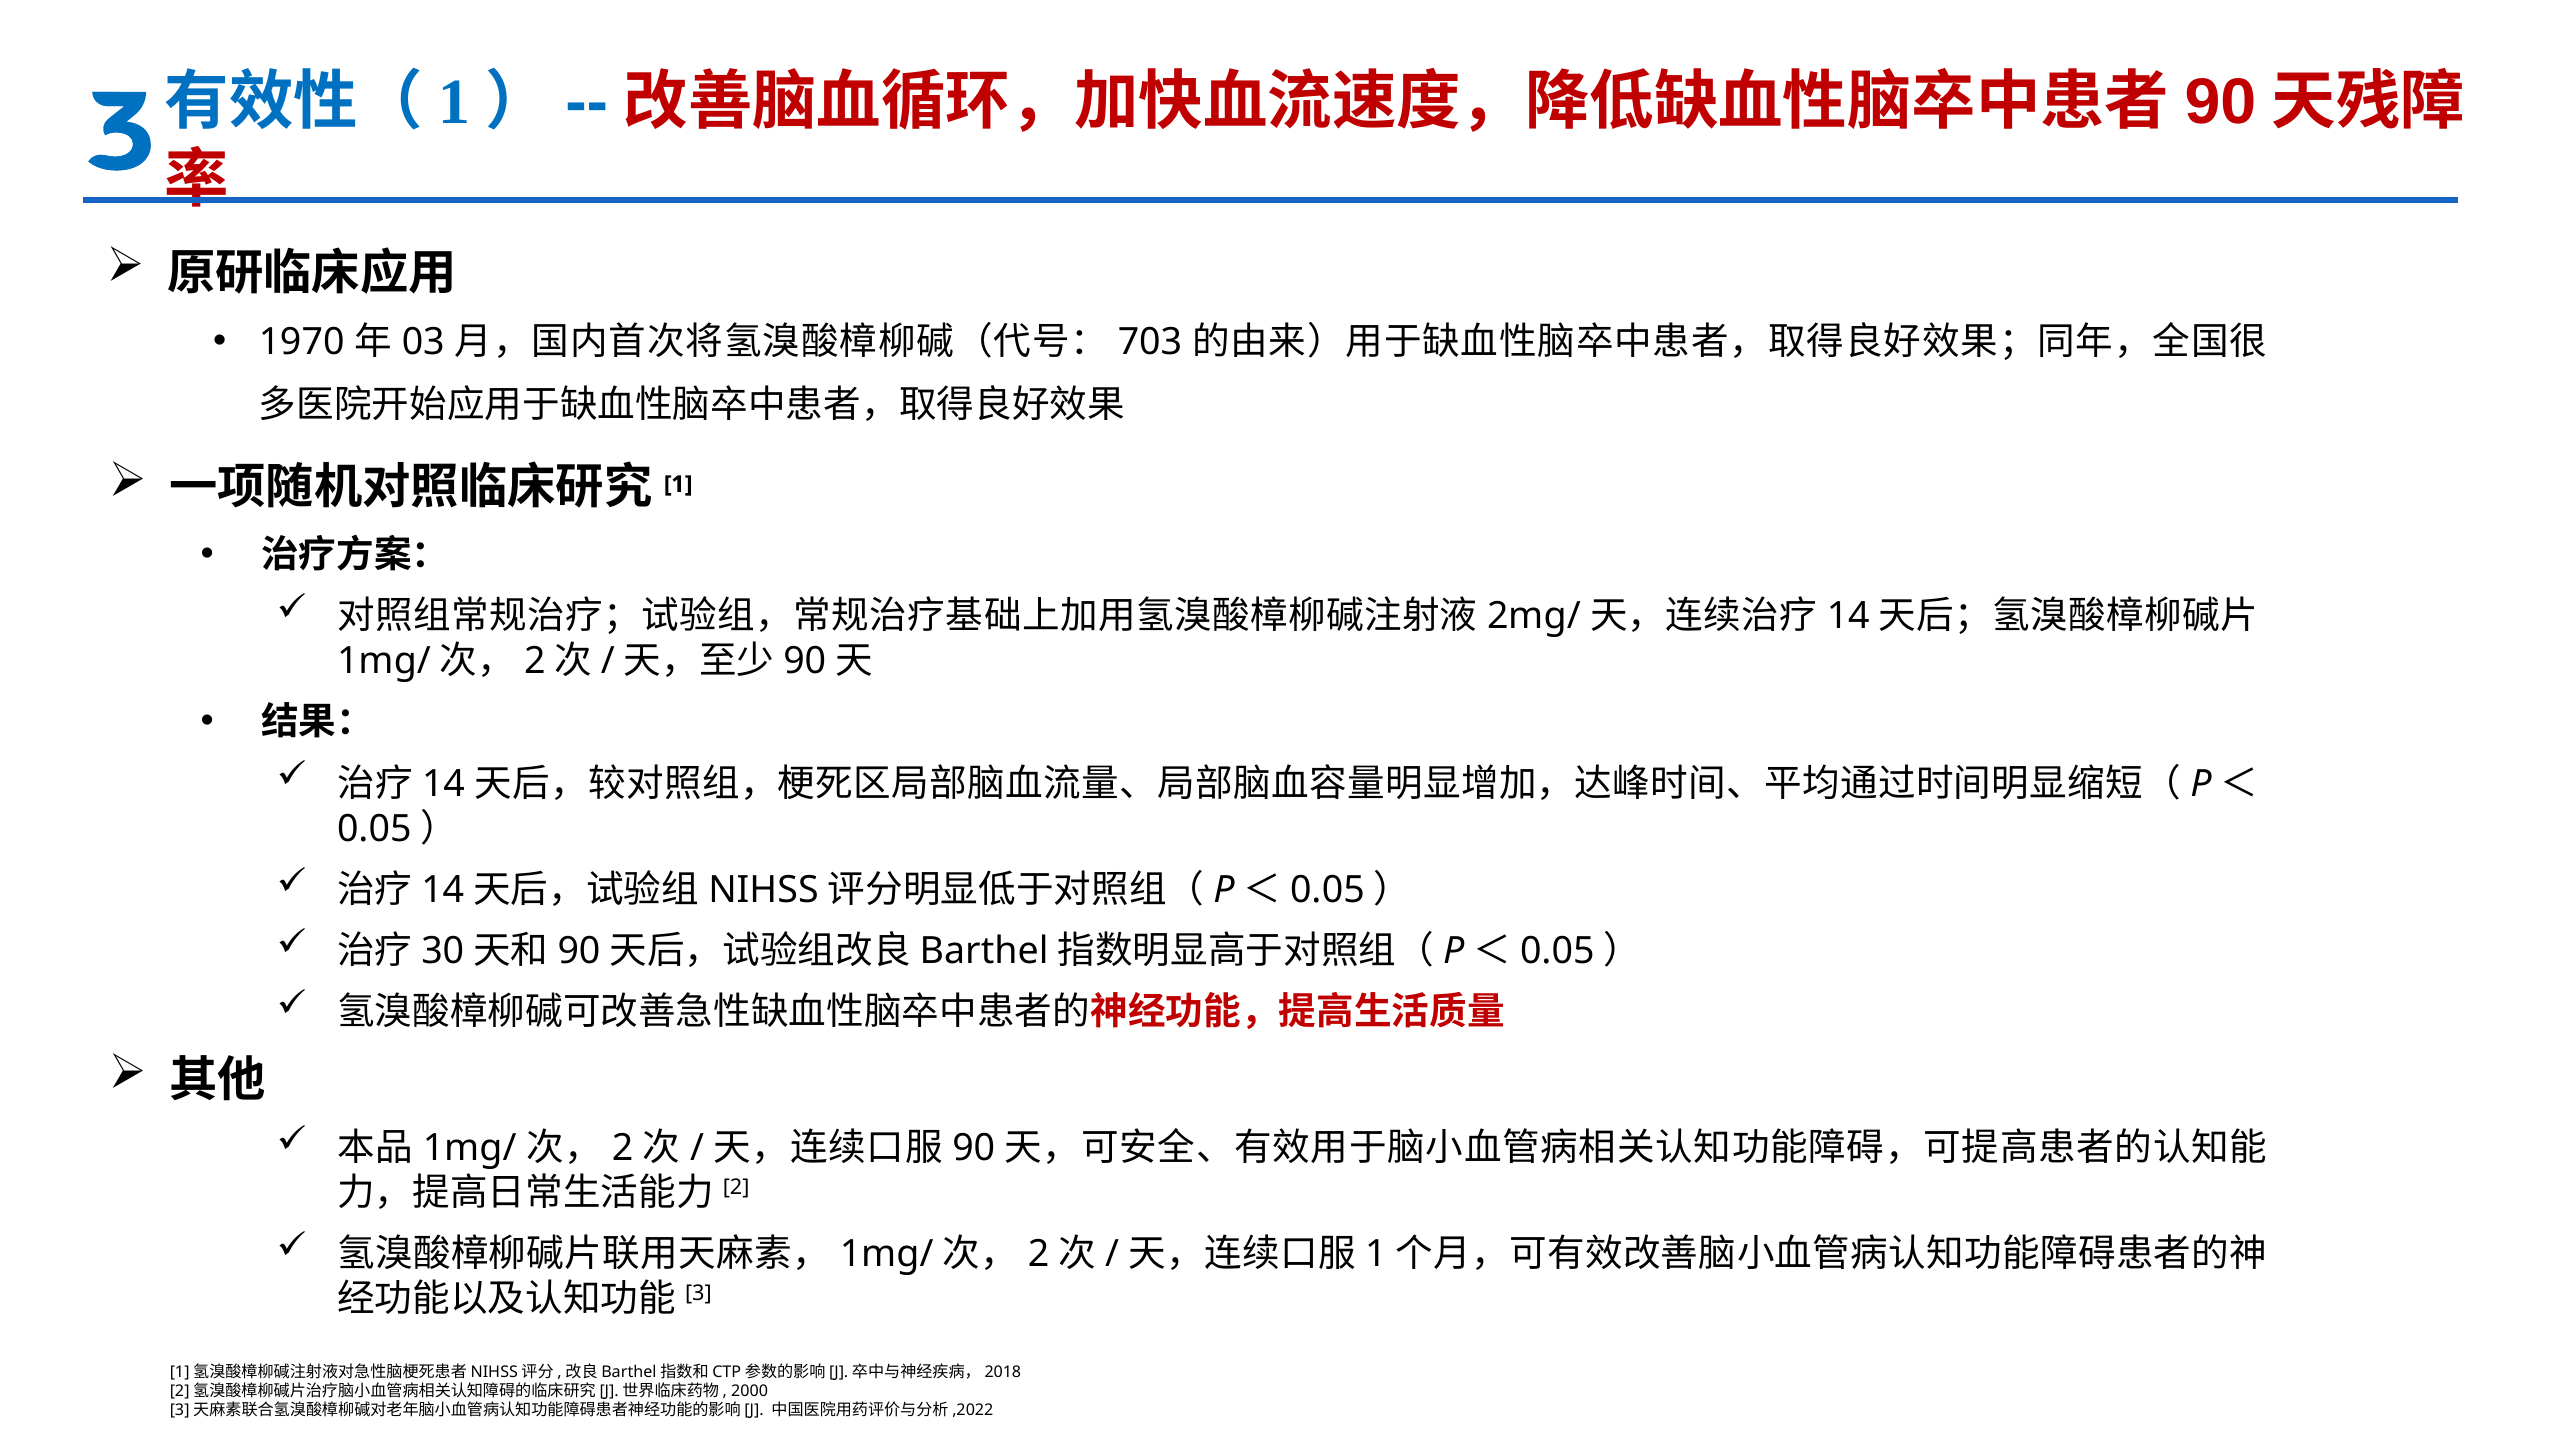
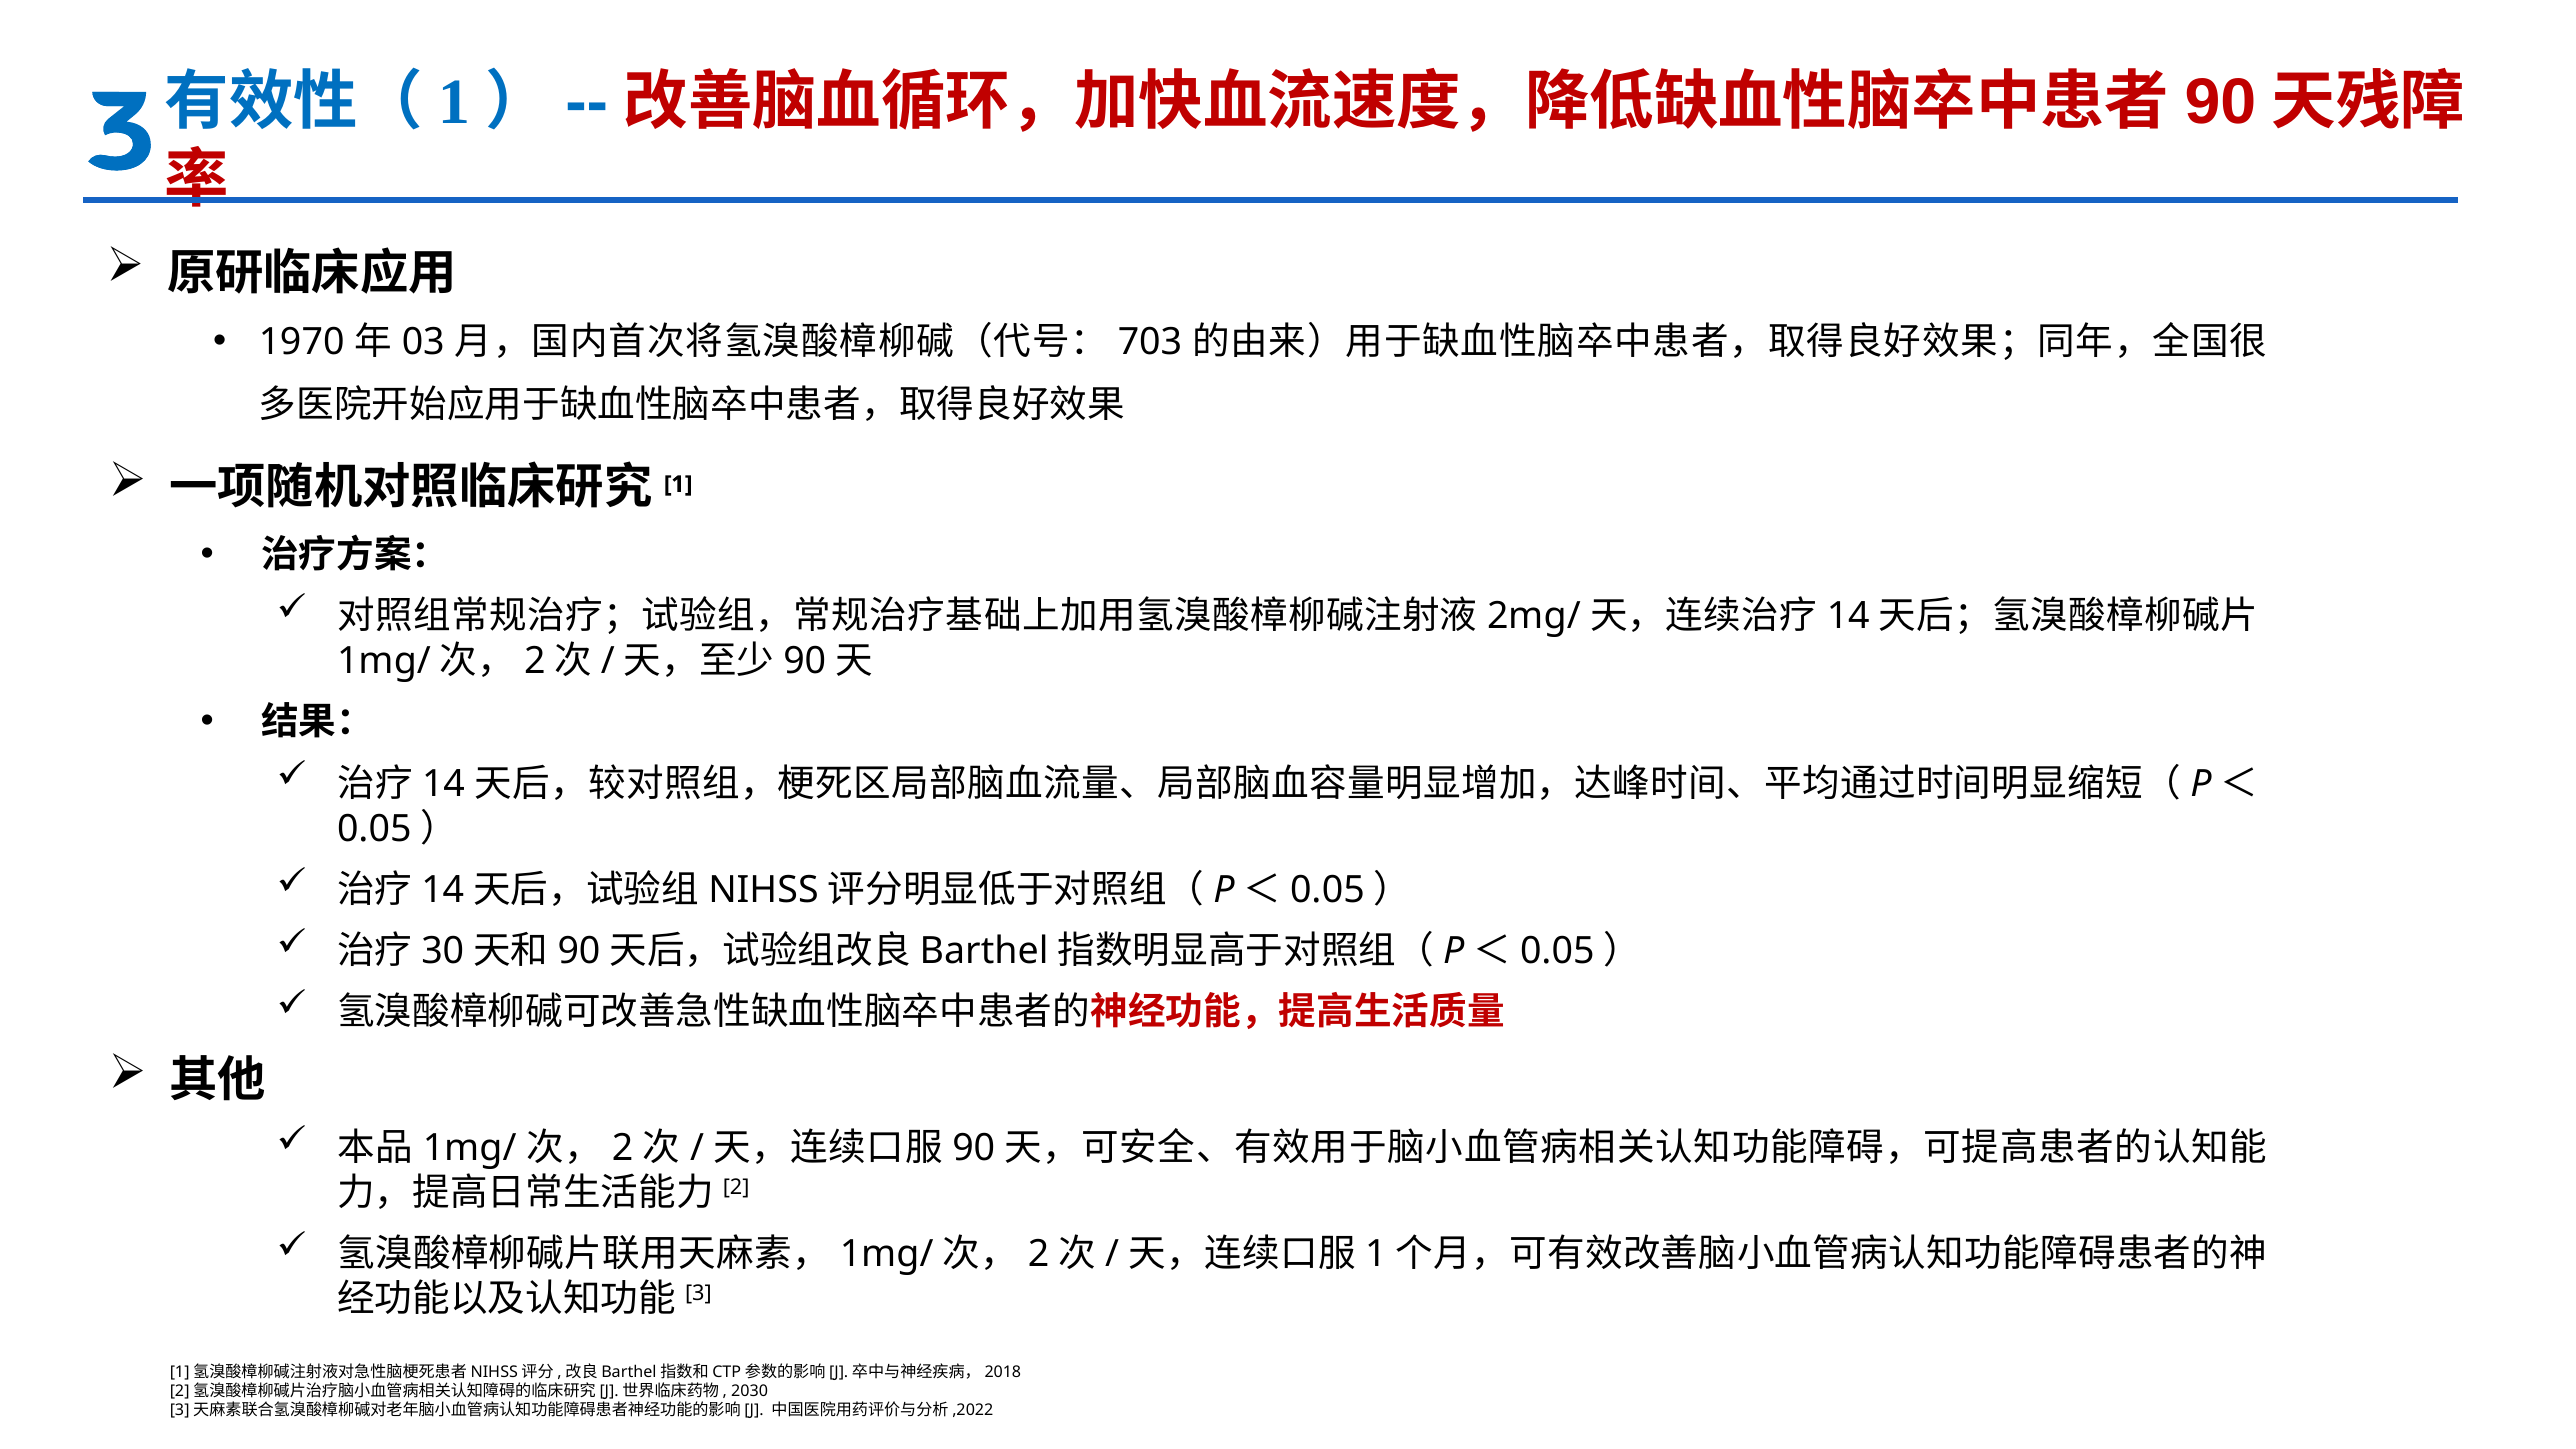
2000: 2000 -> 2030
